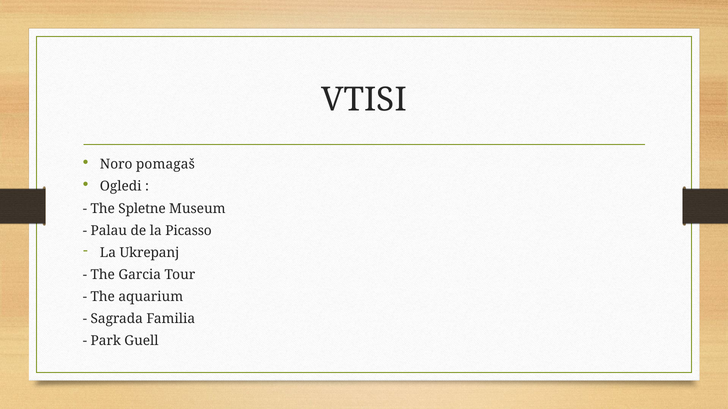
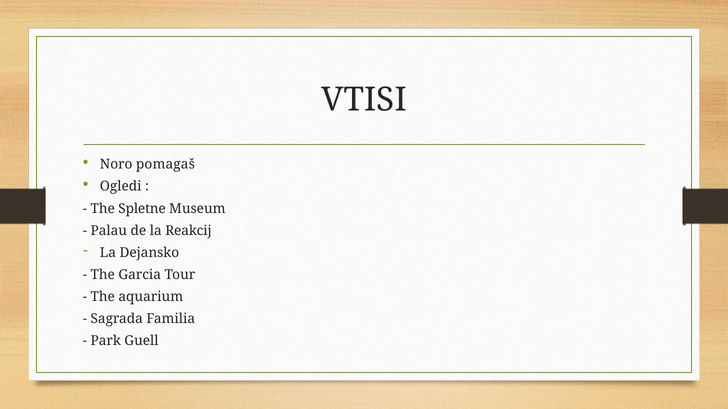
Picasso: Picasso -> Reakcij
Ukrepanj: Ukrepanj -> Dejansko
